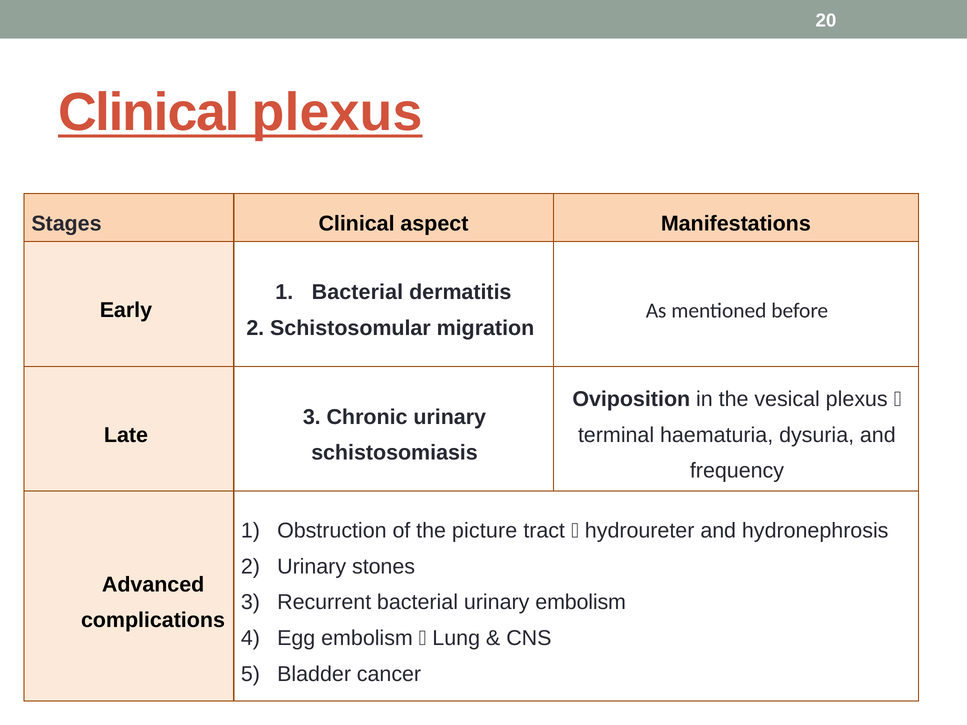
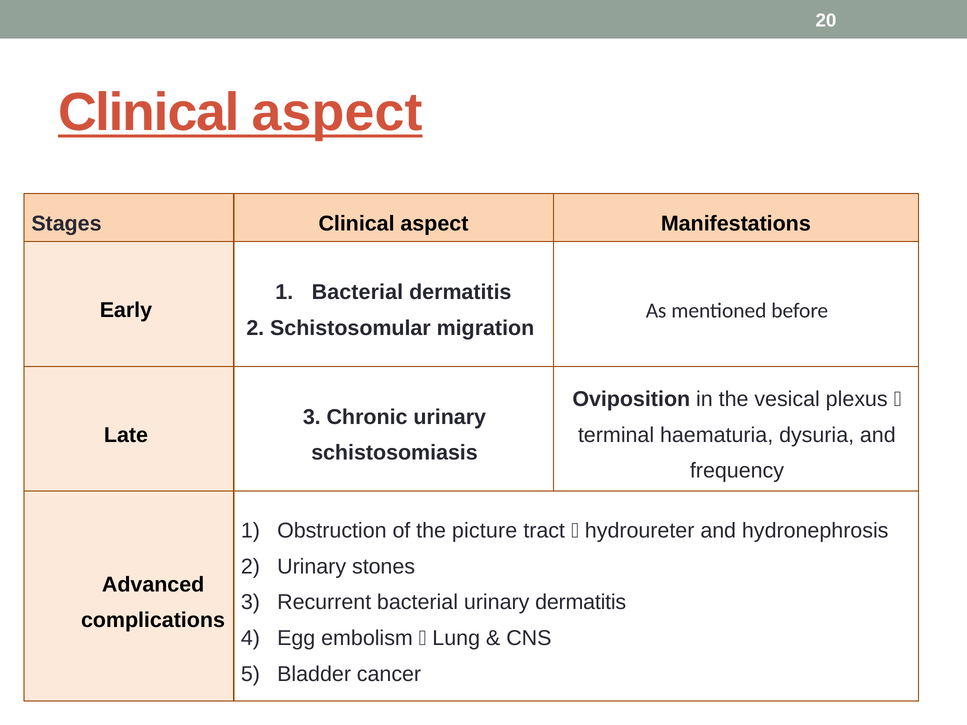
plexus at (337, 113): plexus -> aspect
urinary embolism: embolism -> dermatitis
